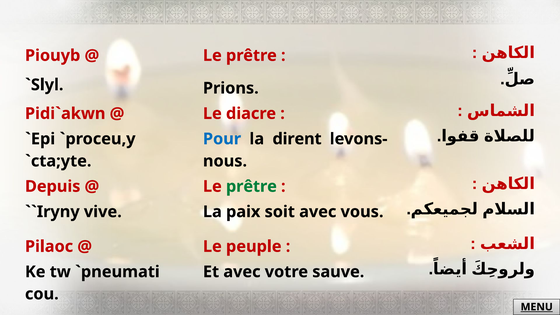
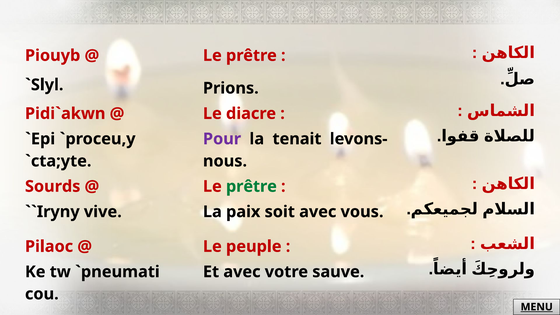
Pour colour: blue -> purple
dirent: dirent -> tenait
Depuis: Depuis -> Sourds
